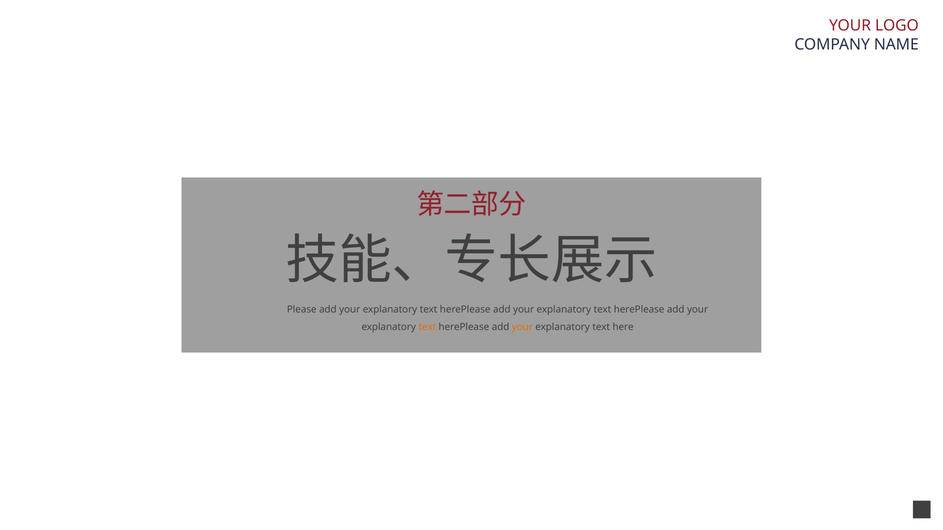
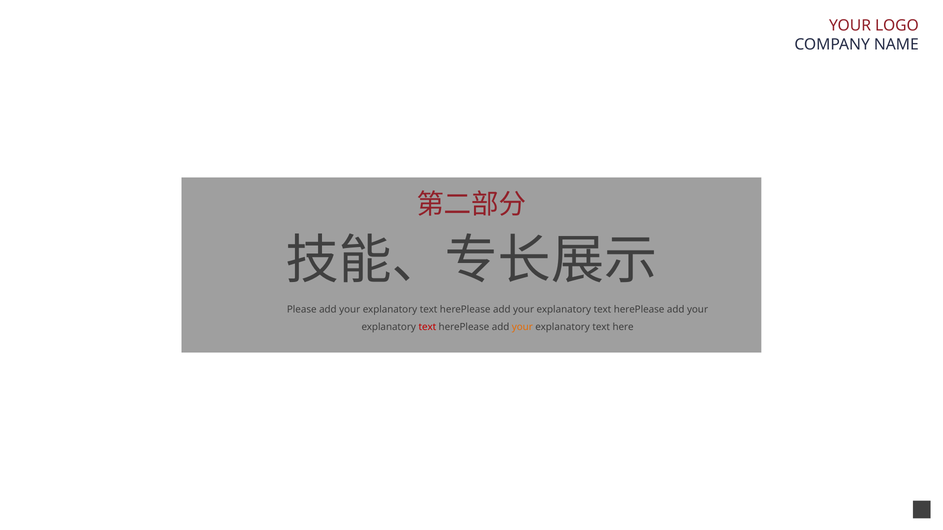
text at (427, 327) colour: orange -> red
